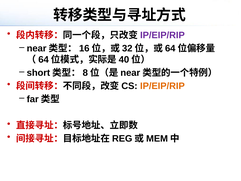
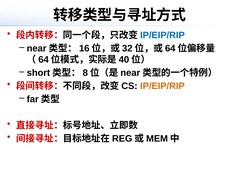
IP/EIP/RIP at (162, 35) colour: purple -> blue
